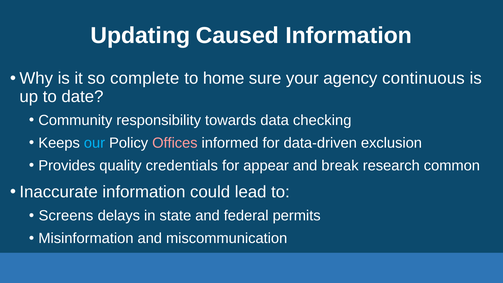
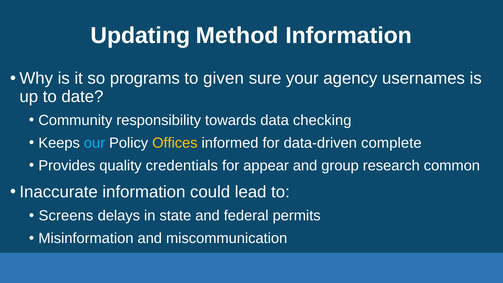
Caused: Caused -> Method
complete: complete -> programs
home: home -> given
continuous: continuous -> usernames
Offices colour: pink -> yellow
exclusion: exclusion -> complete
break: break -> group
